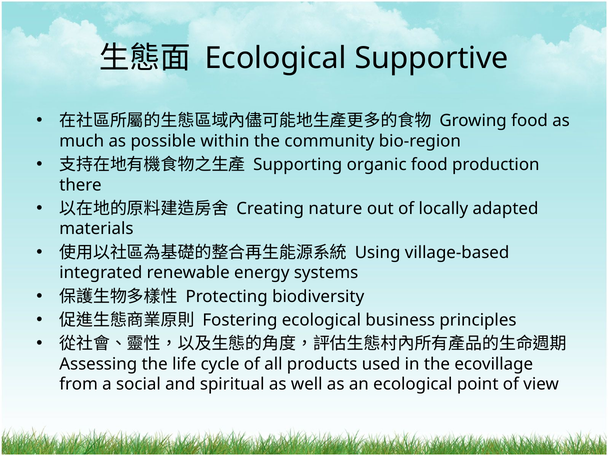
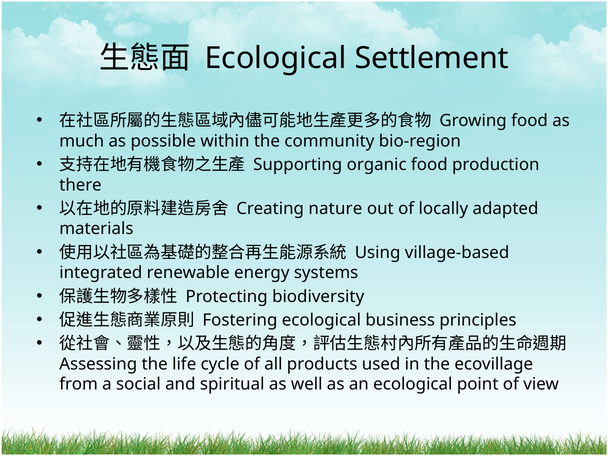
Supportive: Supportive -> Settlement
